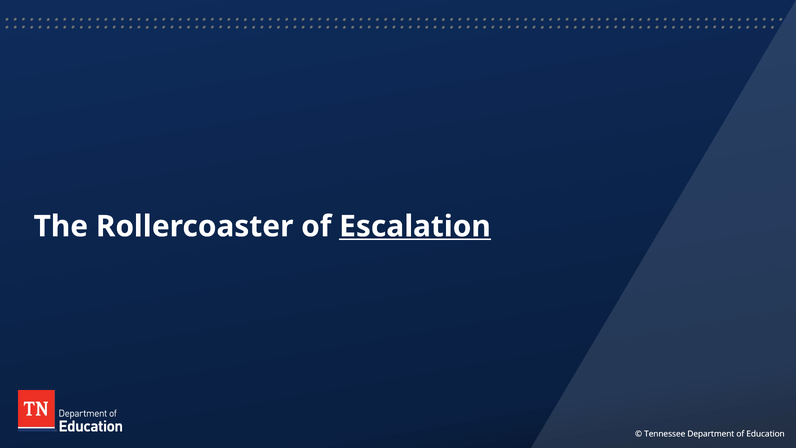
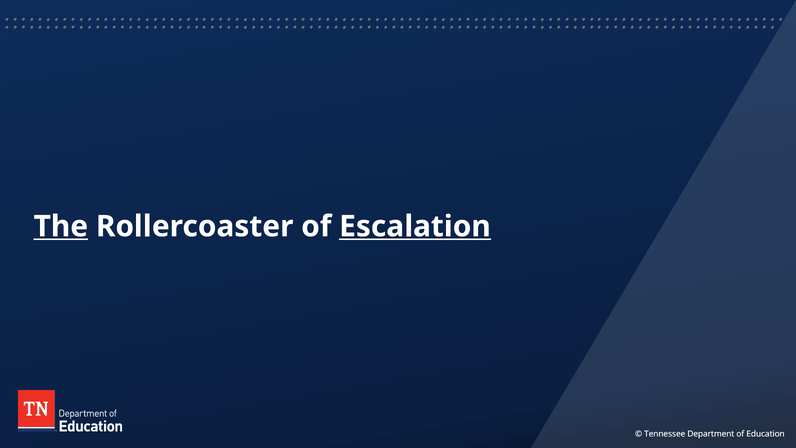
The underline: none -> present
